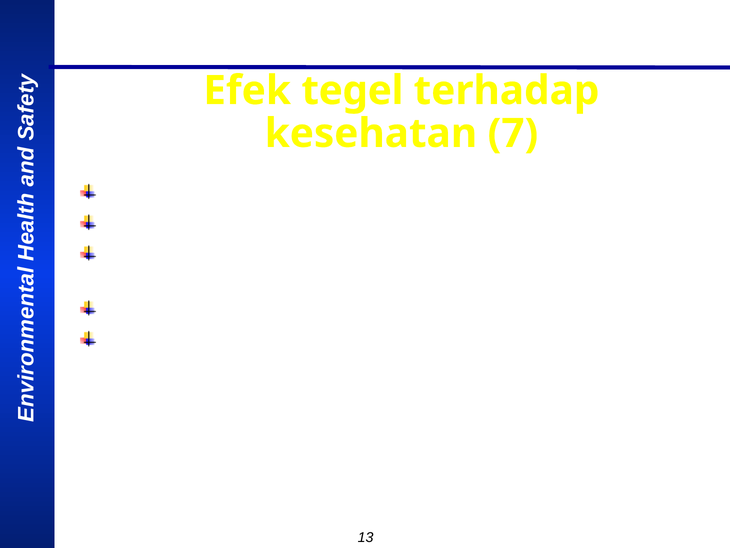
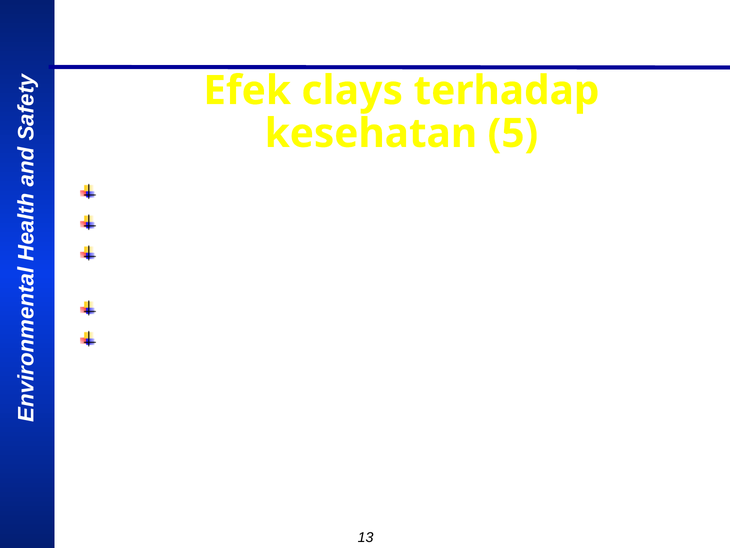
tegel: tegel -> clays
7: 7 -> 5
